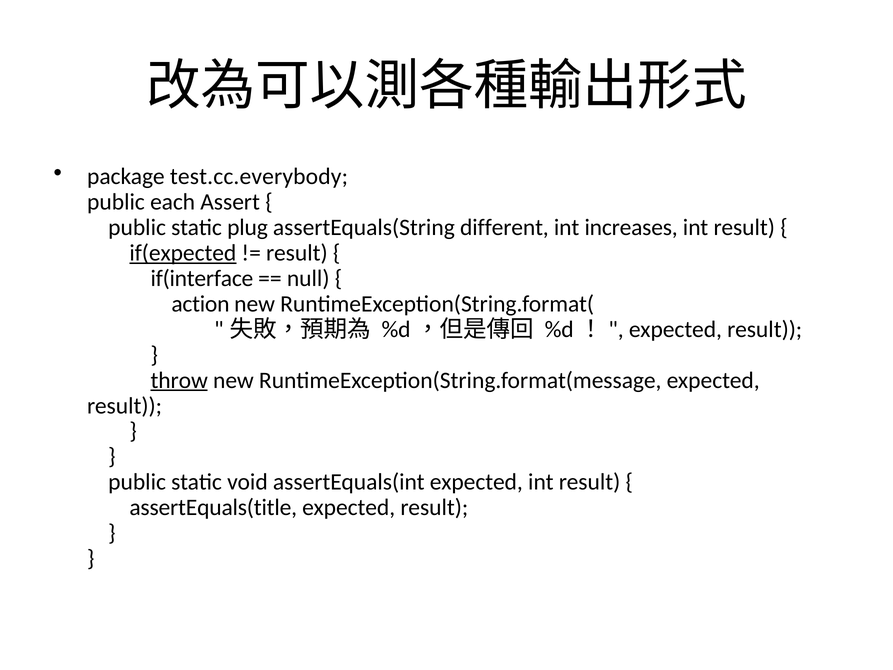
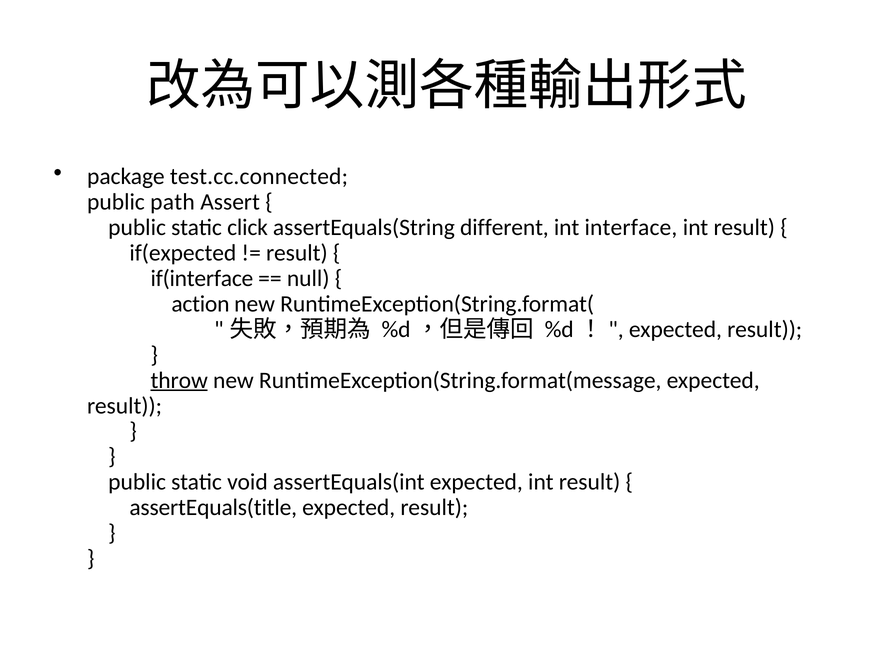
test.cc.everybody: test.cc.everybody -> test.cc.connected
each: each -> path
plug: plug -> click
increases: increases -> interface
if(expected underline: present -> none
